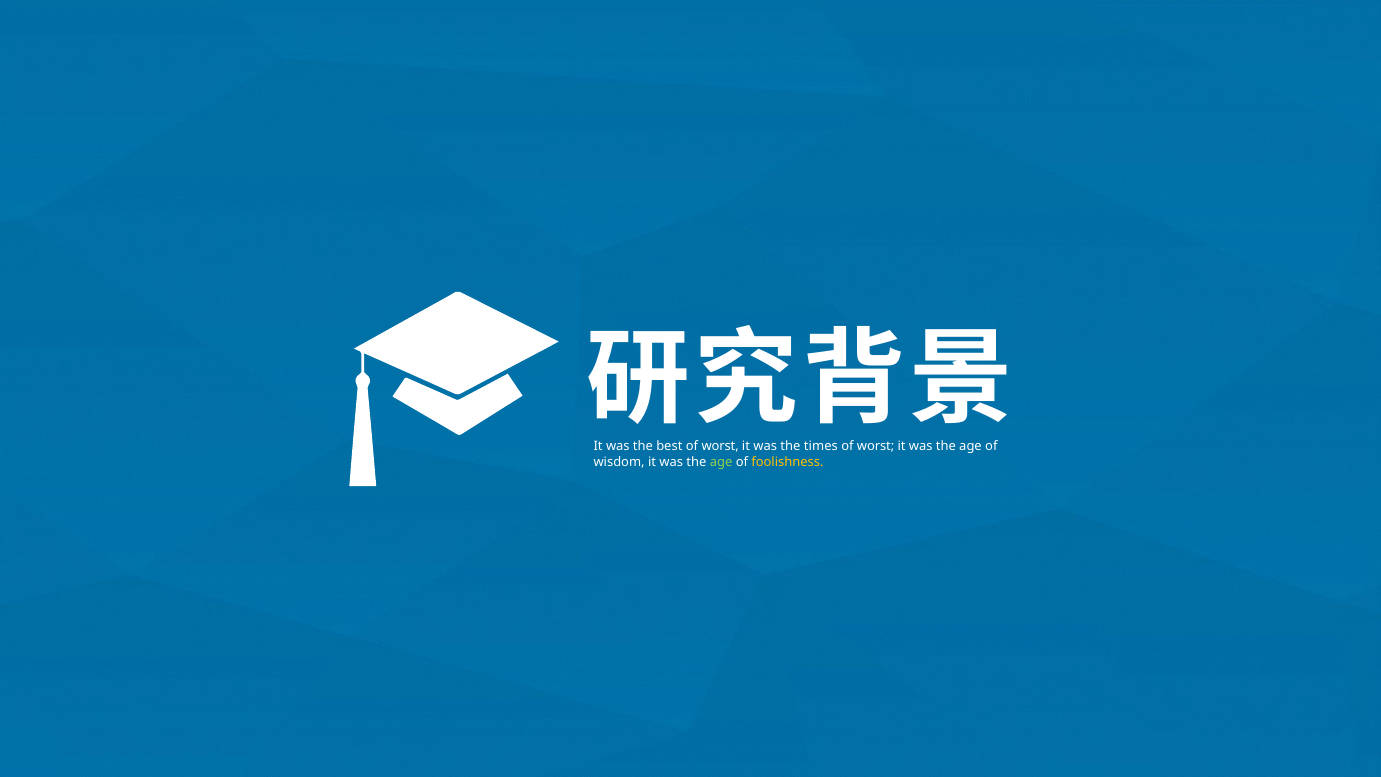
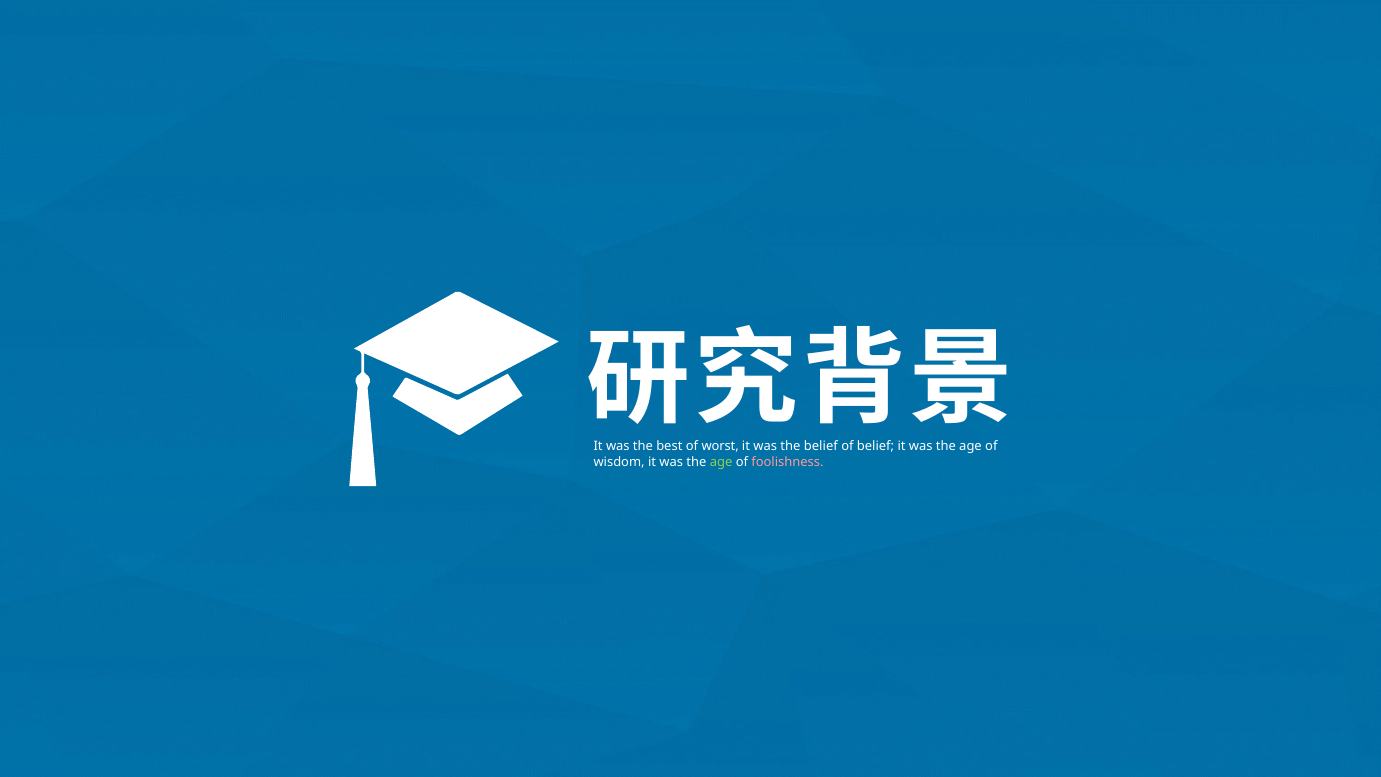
the times: times -> belief
worst at (876, 446): worst -> belief
foolishness colour: yellow -> pink
